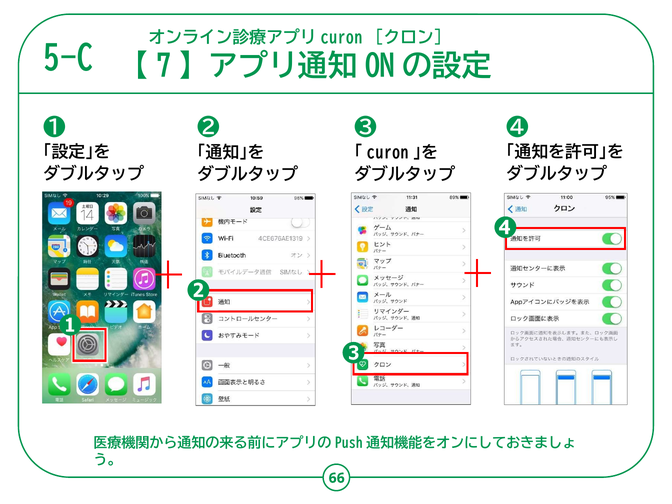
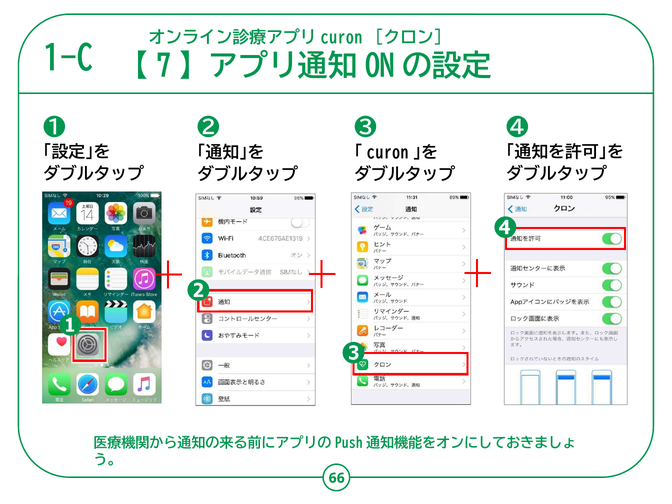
5-C: 5-C -> 1-C
